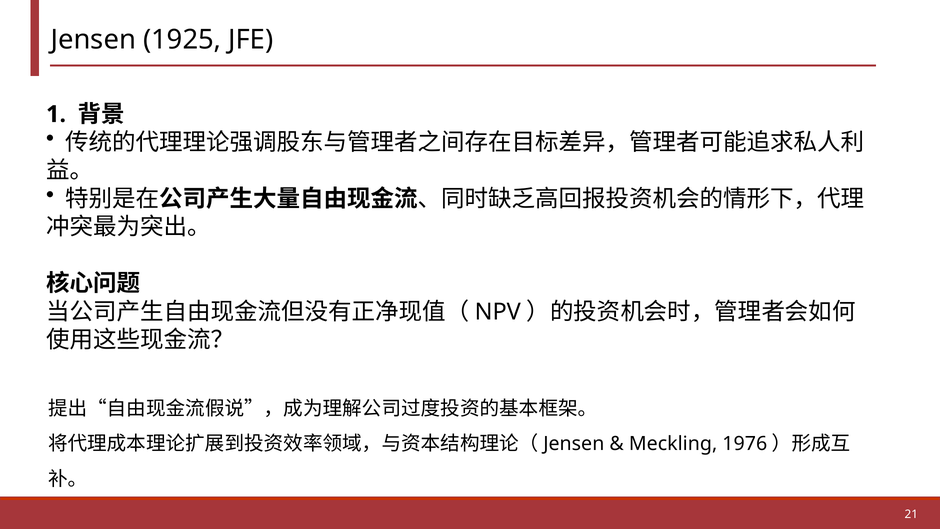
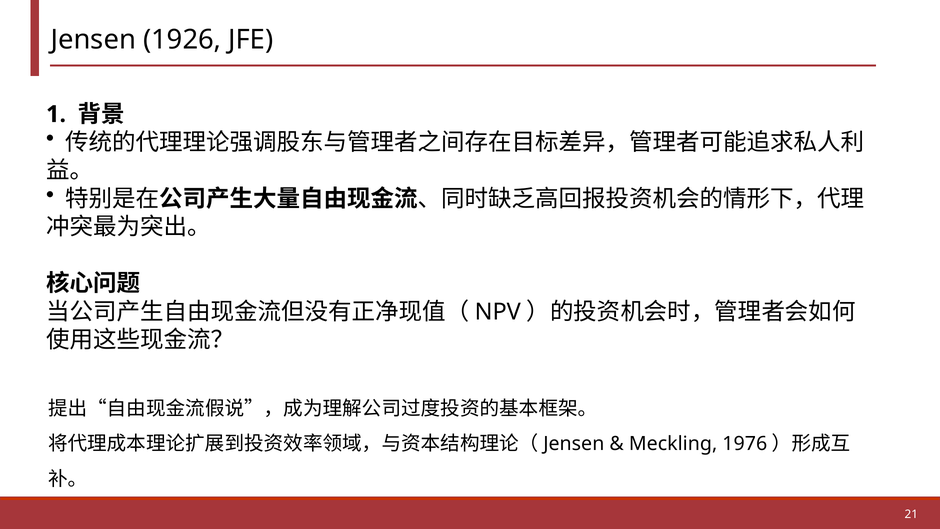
1925: 1925 -> 1926
